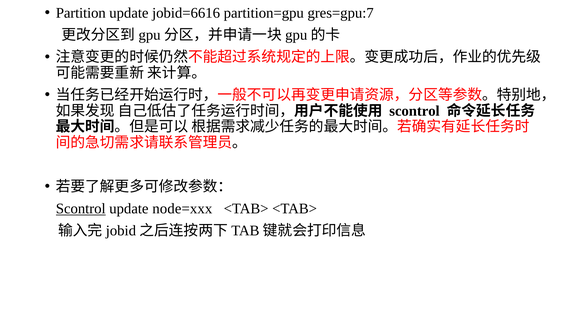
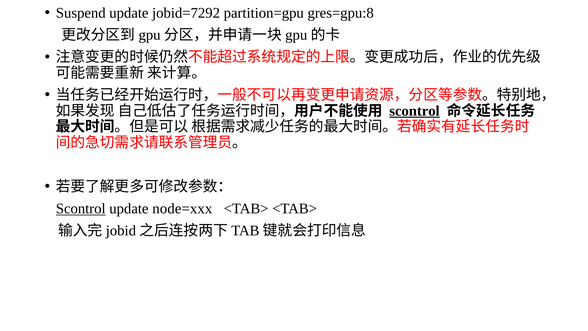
Partition: Partition -> Suspend
jobid=6616: jobid=6616 -> jobid=7292
gres=gpu:7: gres=gpu:7 -> gres=gpu:8
scontrol at (414, 111) underline: none -> present
